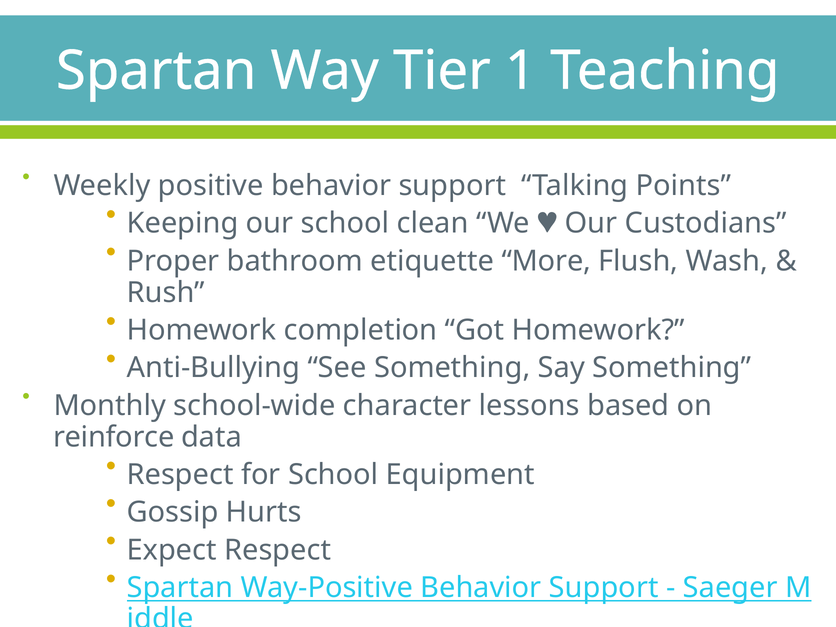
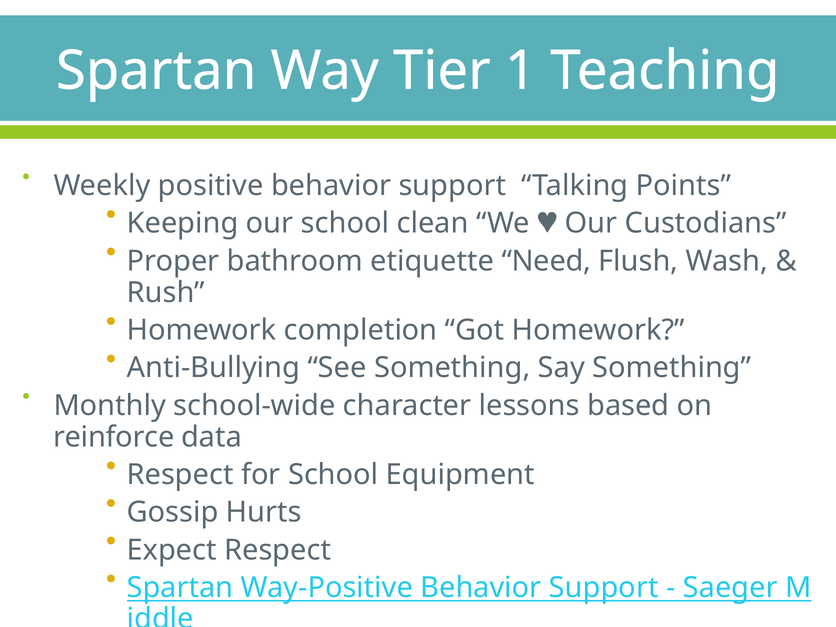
More: More -> Need
